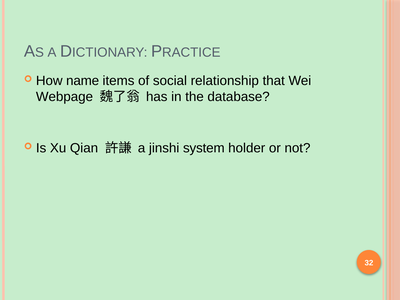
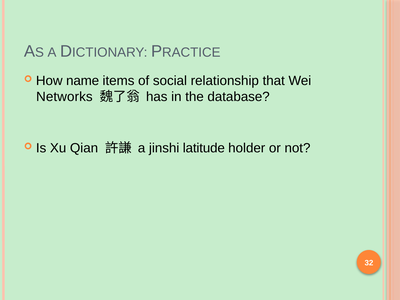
Webpage: Webpage -> Networks
system: system -> latitude
